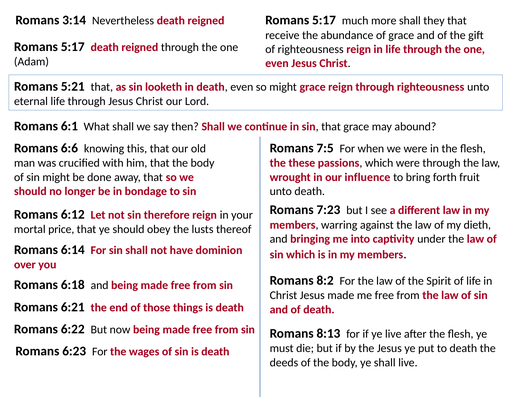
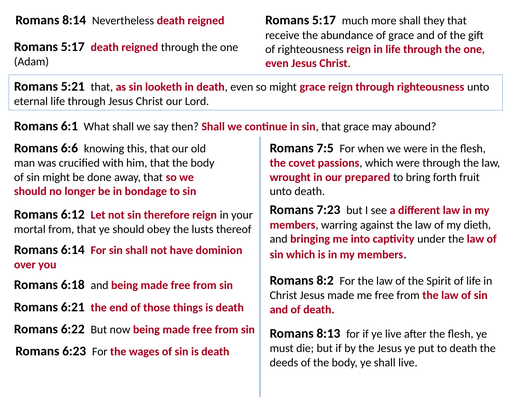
3:14: 3:14 -> 8:14
these: these -> covet
influence: influence -> prepared
mortal price: price -> from
